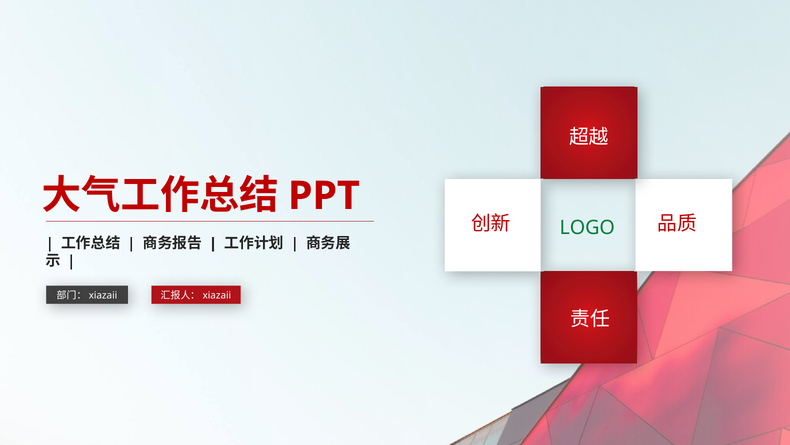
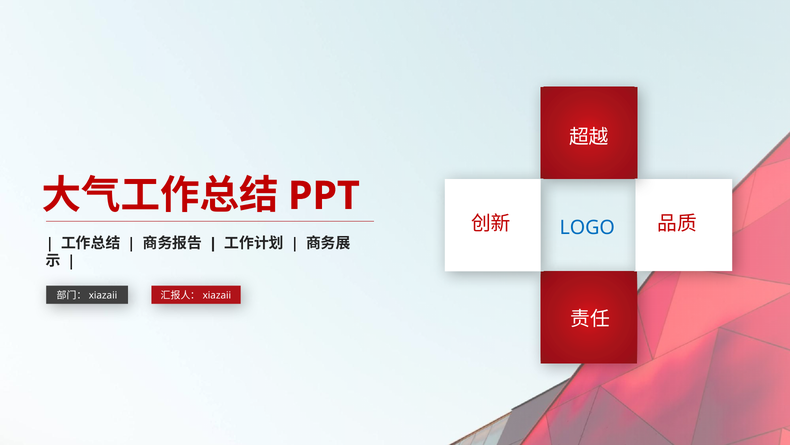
LOGO colour: green -> blue
